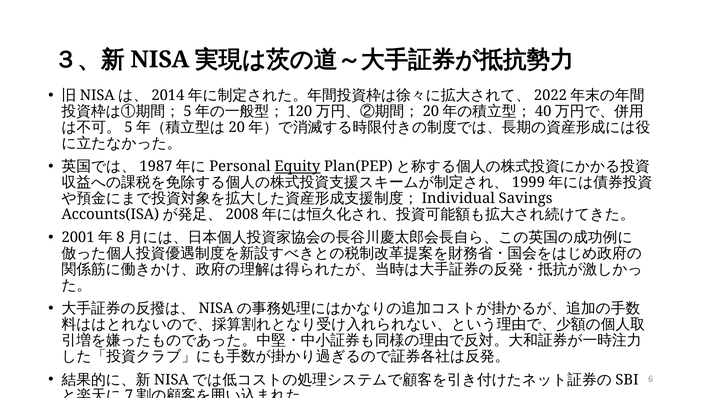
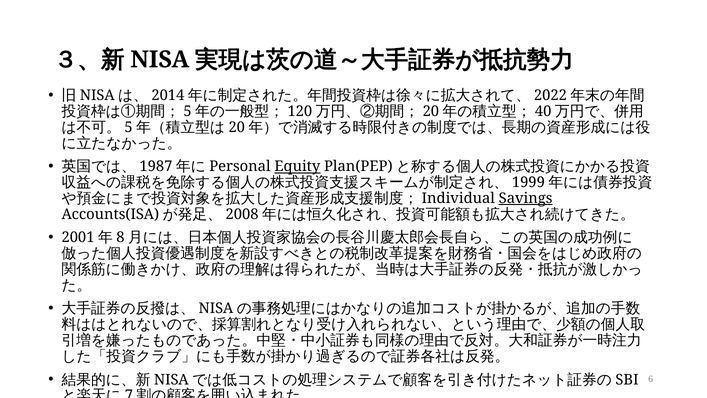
Savings underline: none -> present
